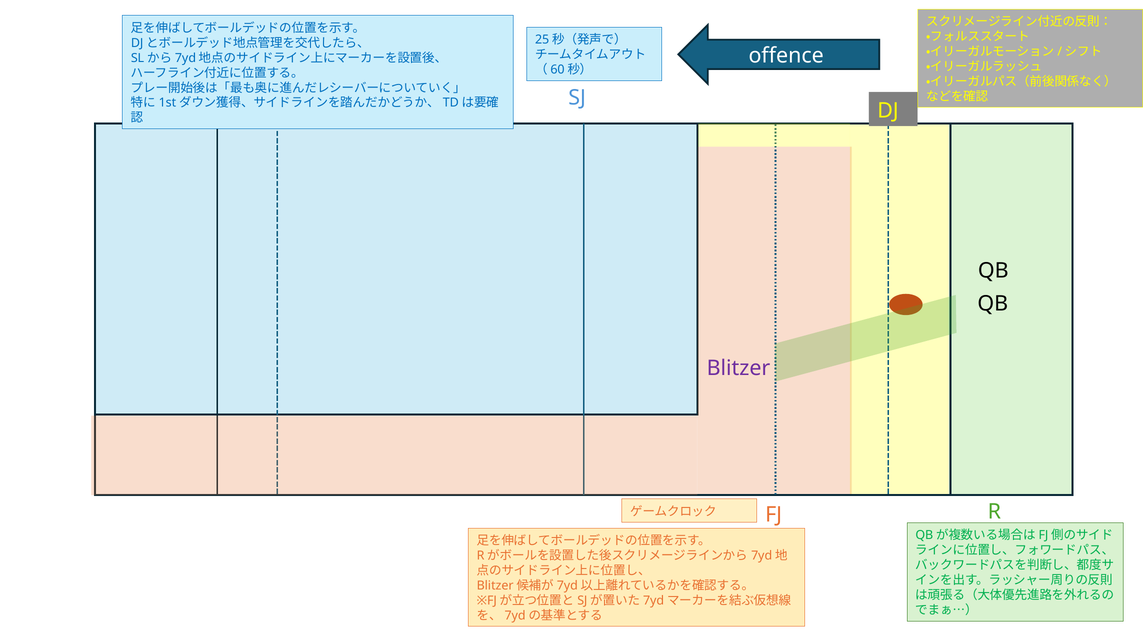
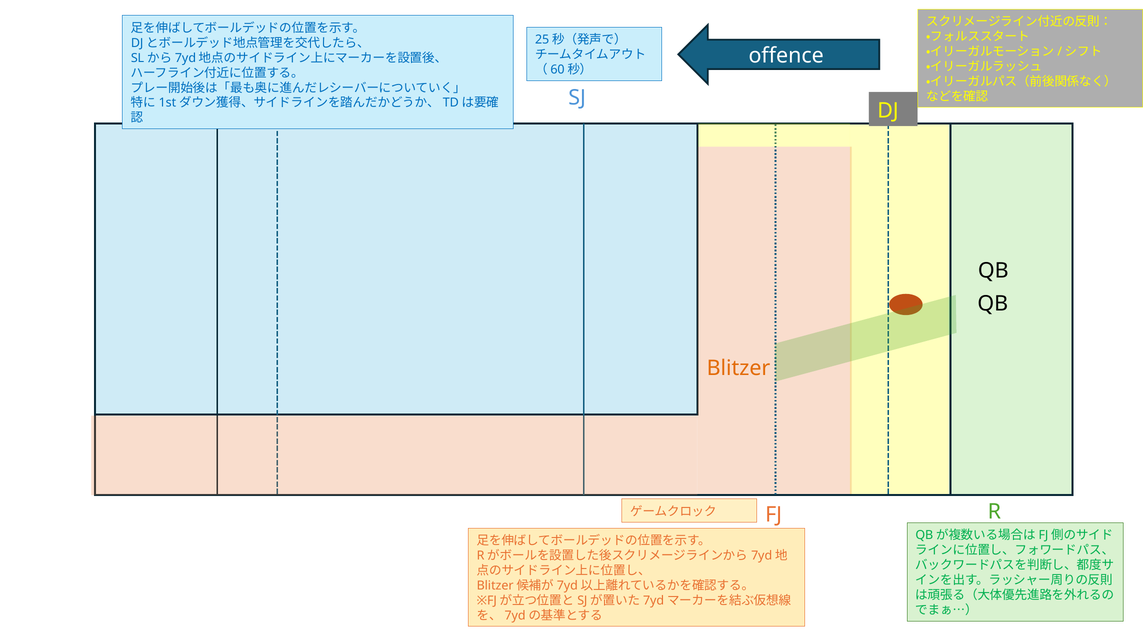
Blitzer colour: purple -> orange
